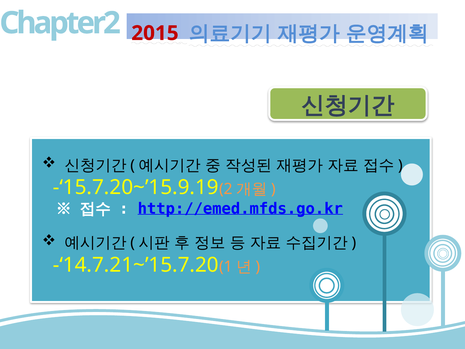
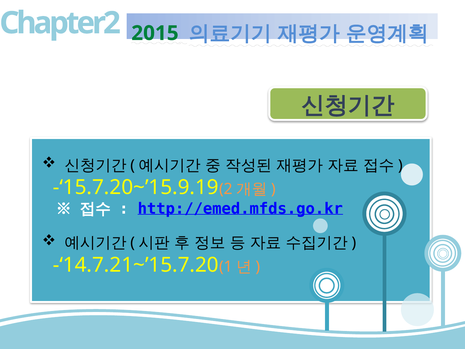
2015 colour: red -> green
